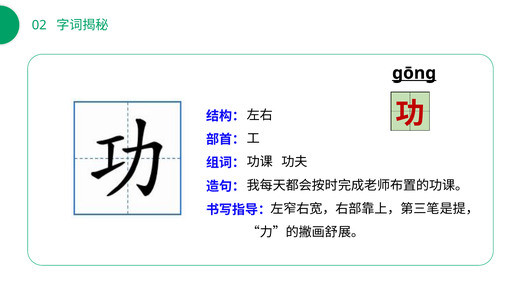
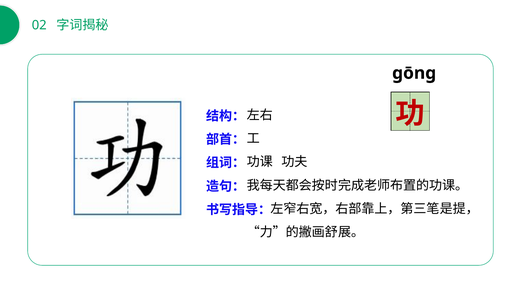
ɡōnɡ underline: present -> none
